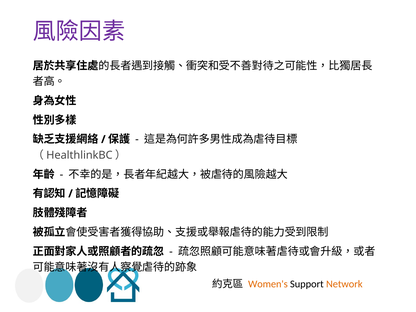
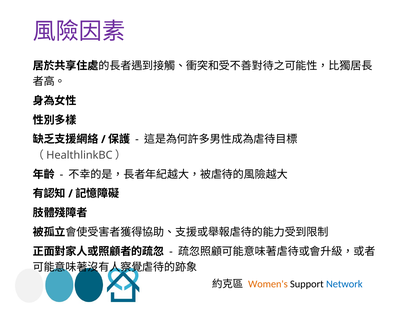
Network colour: orange -> blue
